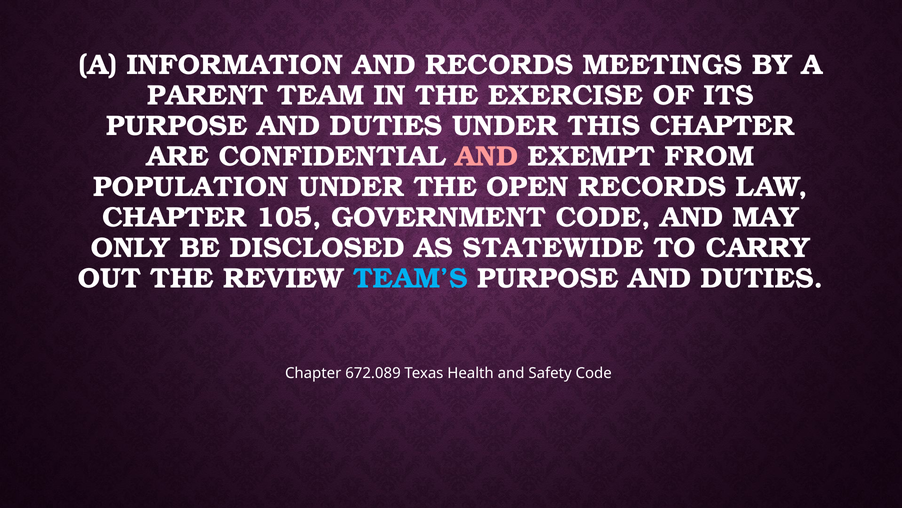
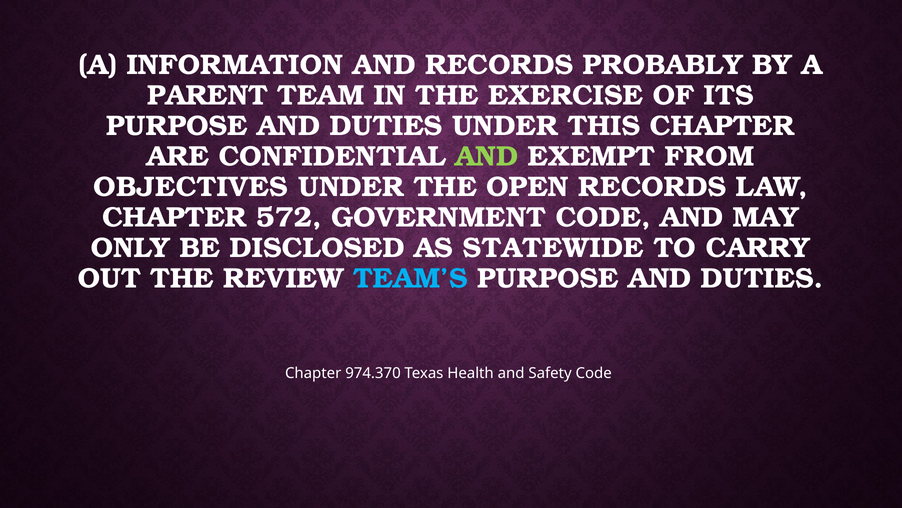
MEETINGS: MEETINGS -> PROBABLY
AND at (487, 156) colour: pink -> light green
POPULATION: POPULATION -> OBJECTIVES
105: 105 -> 572
672.089: 672.089 -> 974.370
